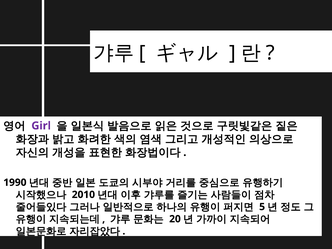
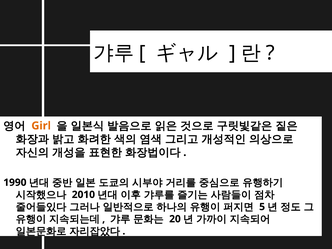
Girl colour: purple -> orange
